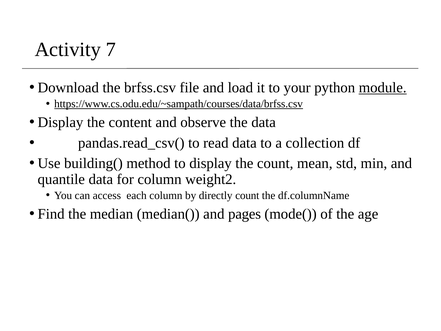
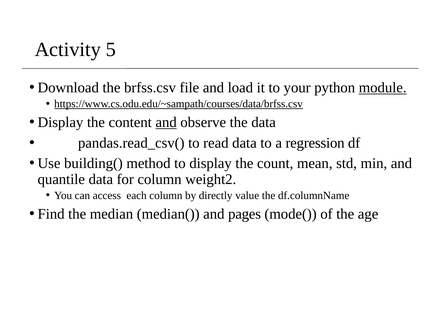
7: 7 -> 5
and at (166, 122) underline: none -> present
collection: collection -> regression
directly count: count -> value
